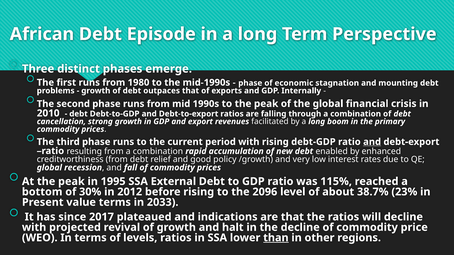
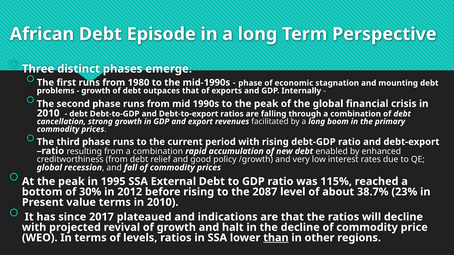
and at (372, 142) underline: present -> none
2096: 2096 -> 2087
terms in 2033: 2033 -> 2010
